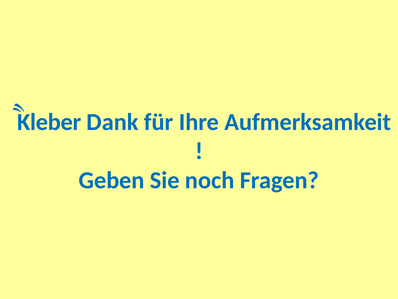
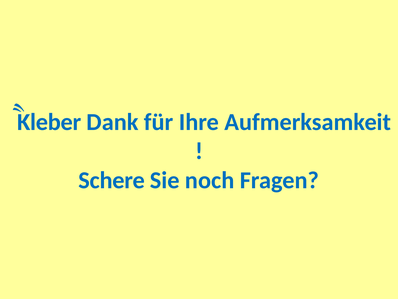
Geben: Geben -> Schere
